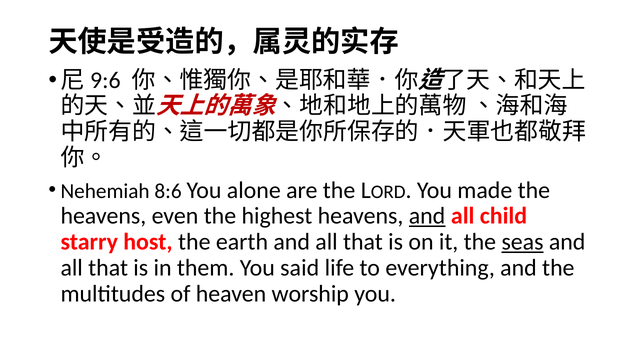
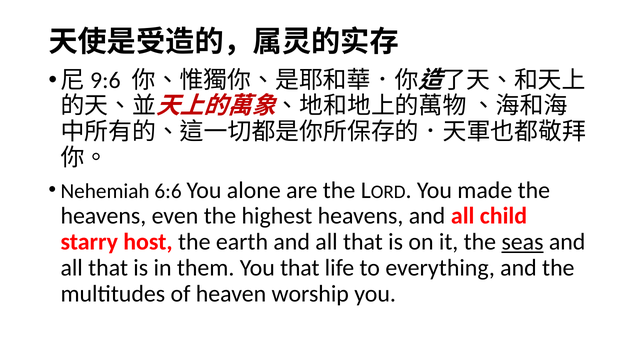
8:6: 8:6 -> 6:6
and at (427, 216) underline: present -> none
You said: said -> that
